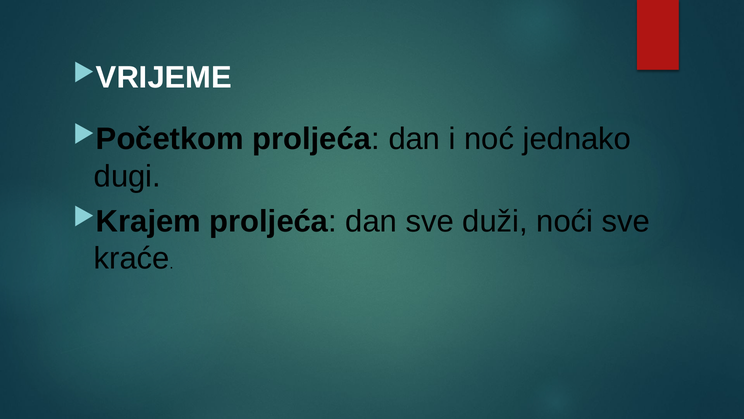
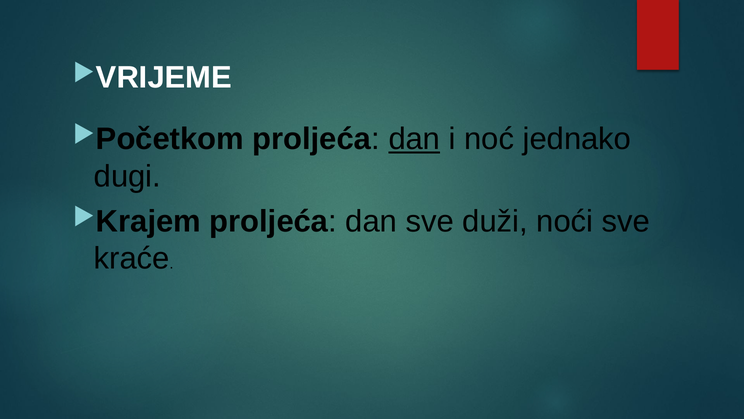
dan at (414, 139) underline: none -> present
